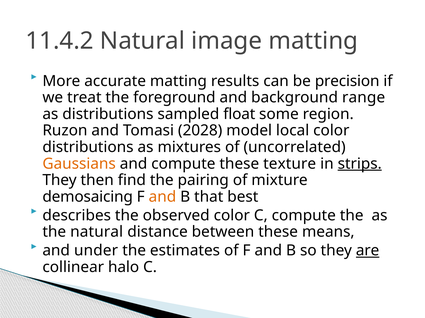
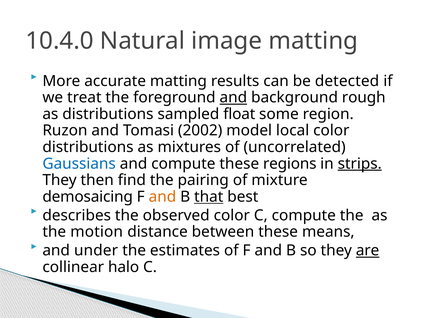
11.4.2: 11.4.2 -> 10.4.0
precision: precision -> detected
and at (233, 98) underline: none -> present
range: range -> rough
2028: 2028 -> 2002
Gaussians colour: orange -> blue
texture: texture -> regions
that underline: none -> present
the natural: natural -> motion
